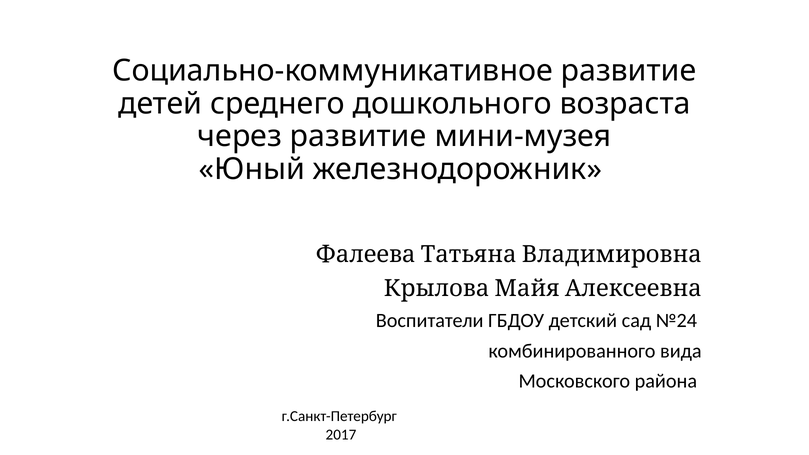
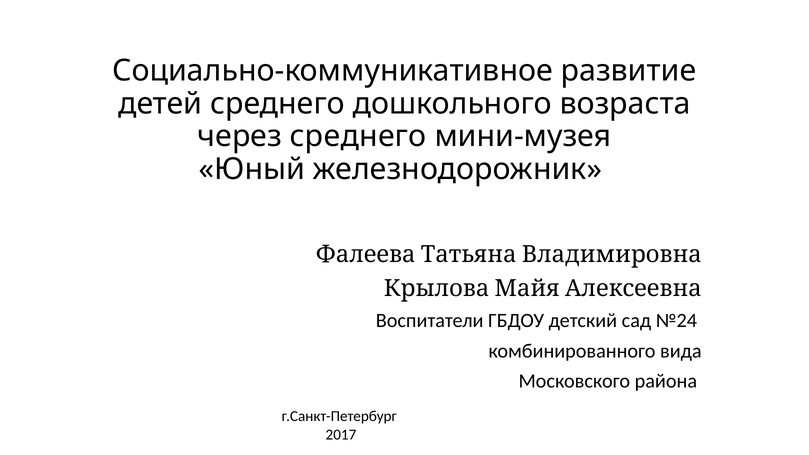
через развитие: развитие -> среднего
